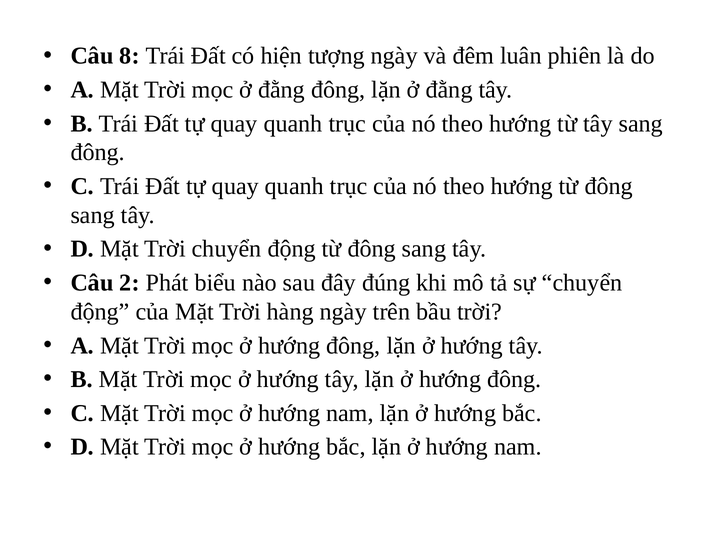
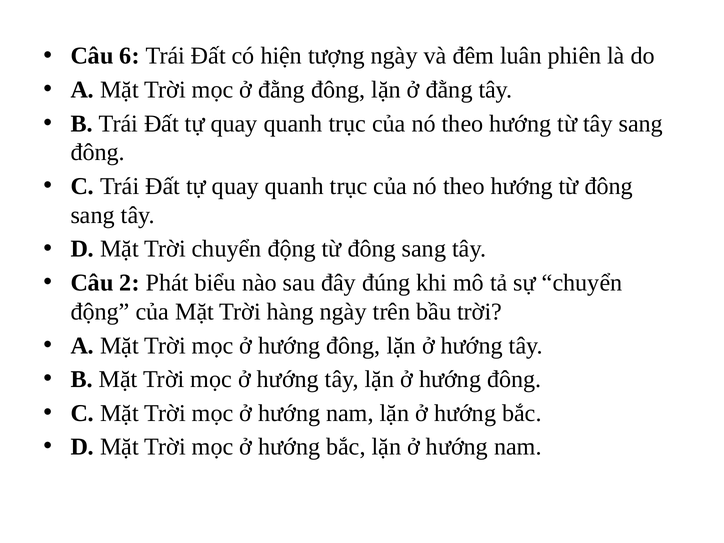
8: 8 -> 6
